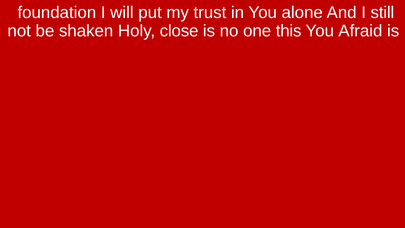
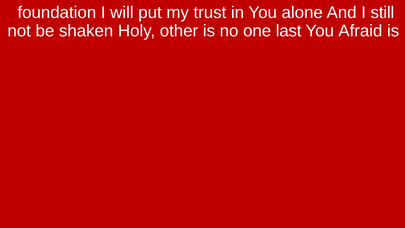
close: close -> other
this: this -> last
